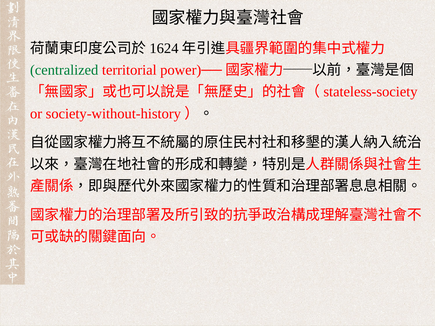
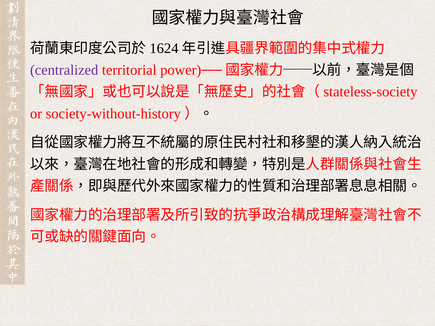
centralized colour: green -> purple
